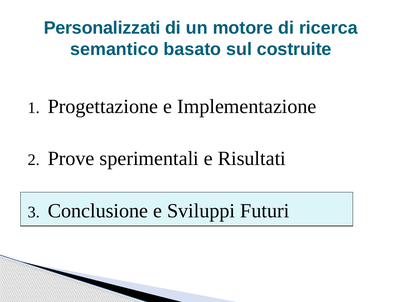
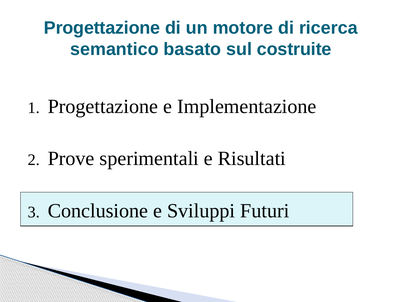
Personalizzati at (102, 28): Personalizzati -> Progettazione
